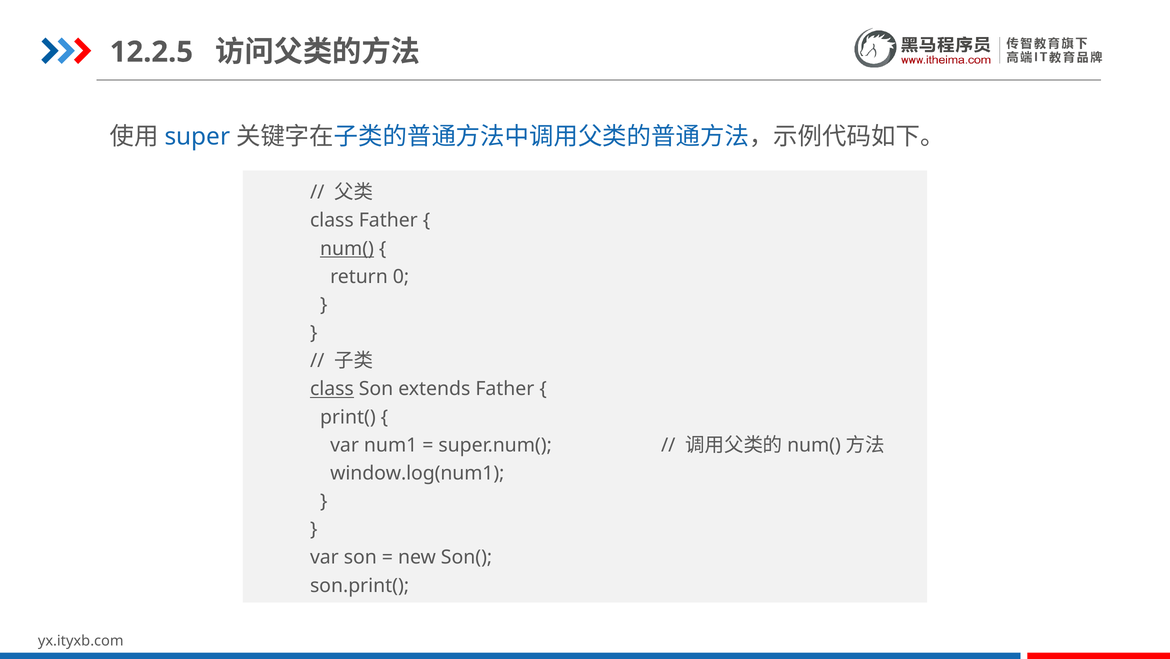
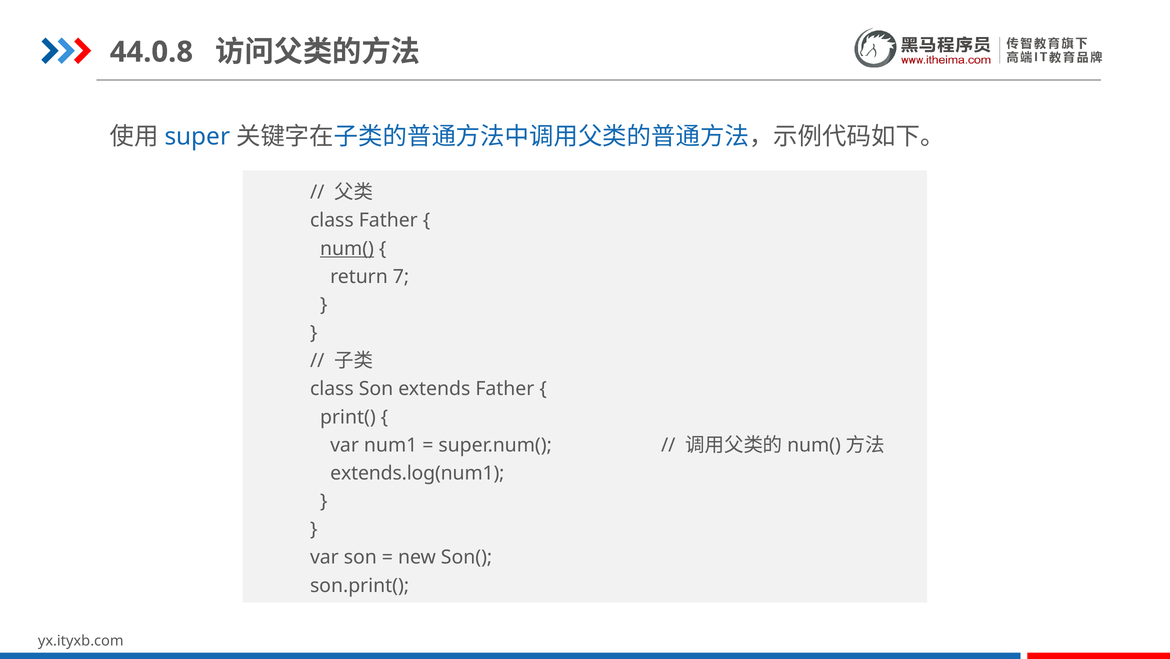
12.2.5: 12.2.5 -> 44.0.8
0: 0 -> 7
class at (332, 389) underline: present -> none
window.log(num1: window.log(num1 -> extends.log(num1
